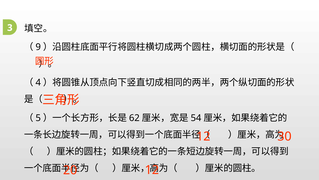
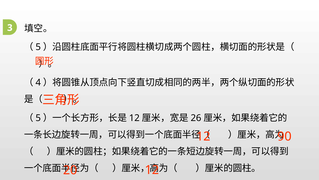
9 at (38, 47): 9 -> 5
62 at (134, 118): 62 -> 12
54: 54 -> 26
30: 30 -> 90
